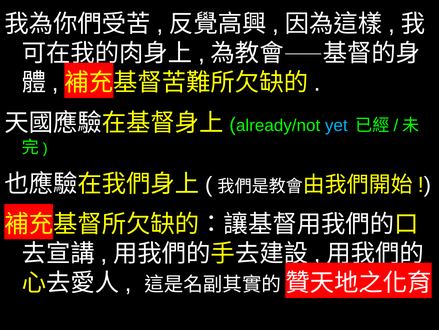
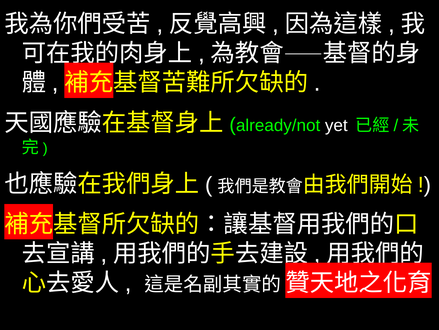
yet colour: light blue -> white
